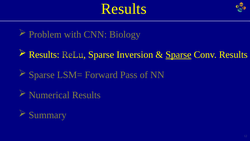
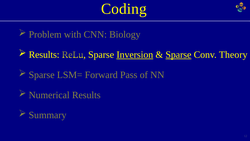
Results at (124, 9): Results -> Coding
Inversion underline: none -> present
Conv Results: Results -> Theory
